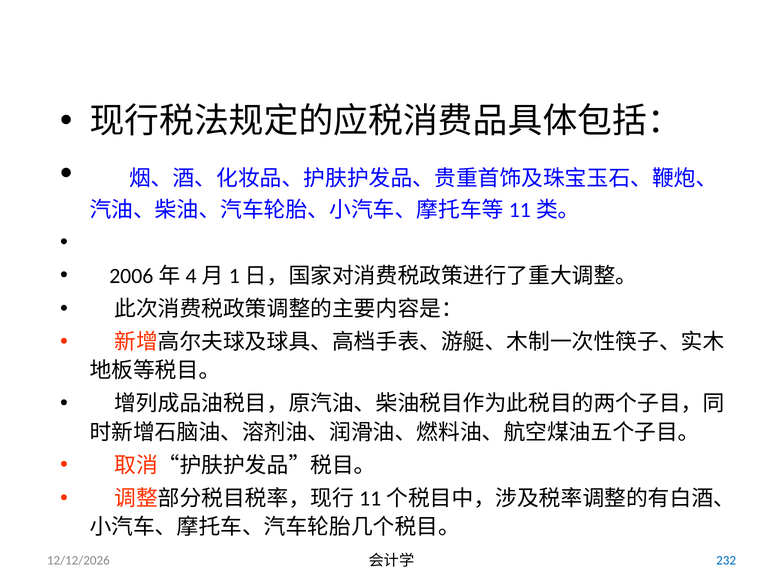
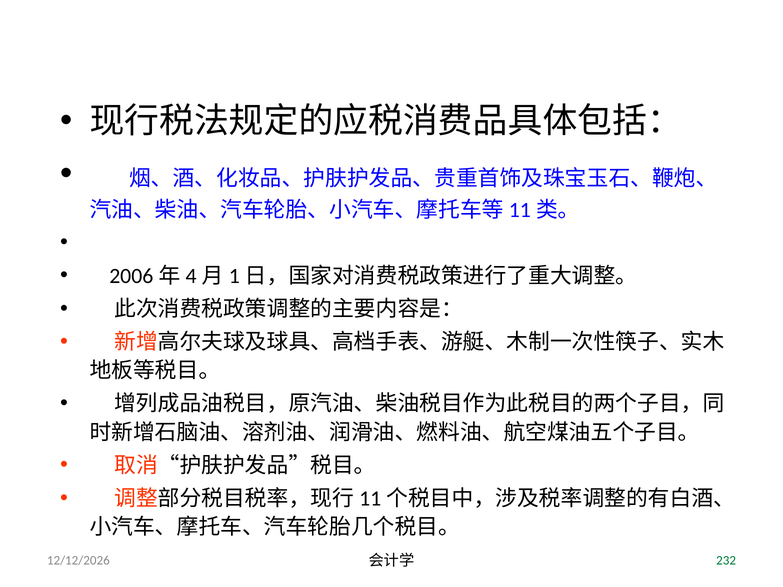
232 colour: blue -> green
